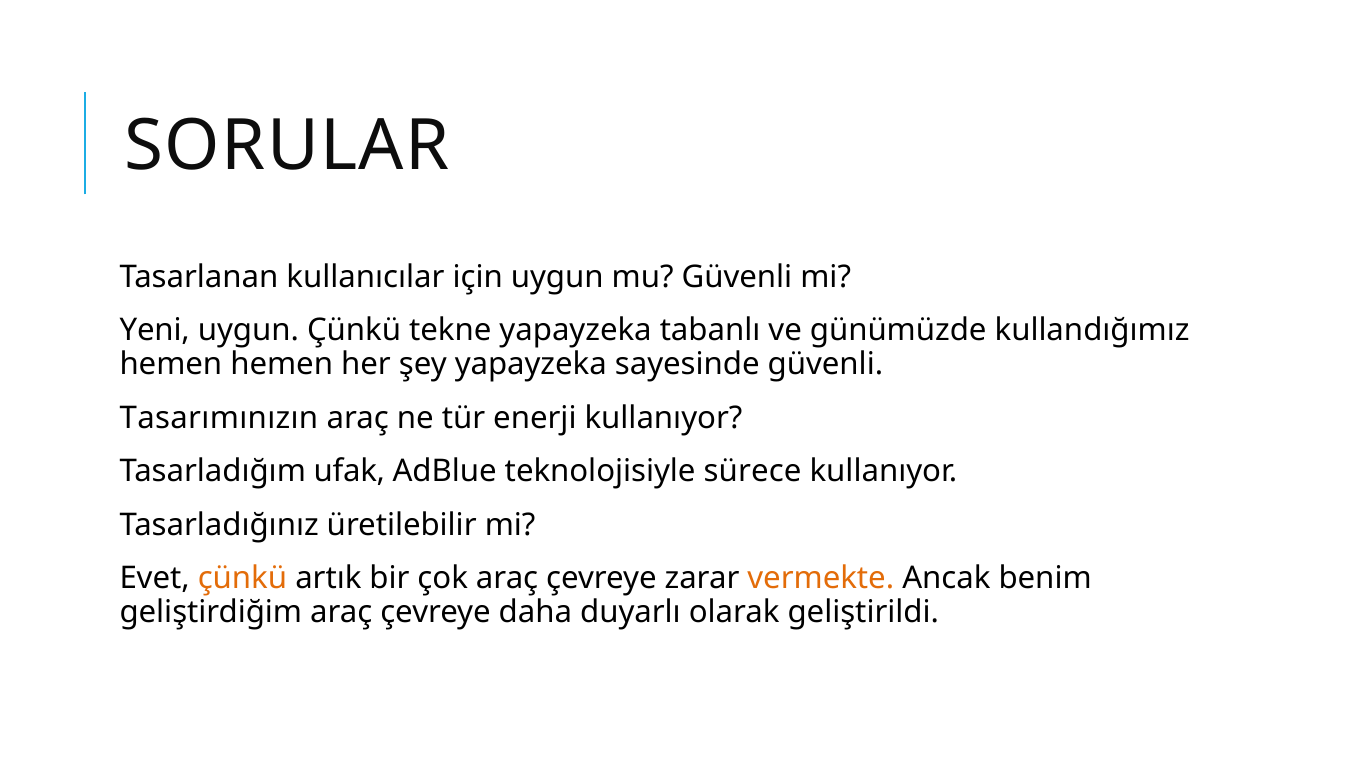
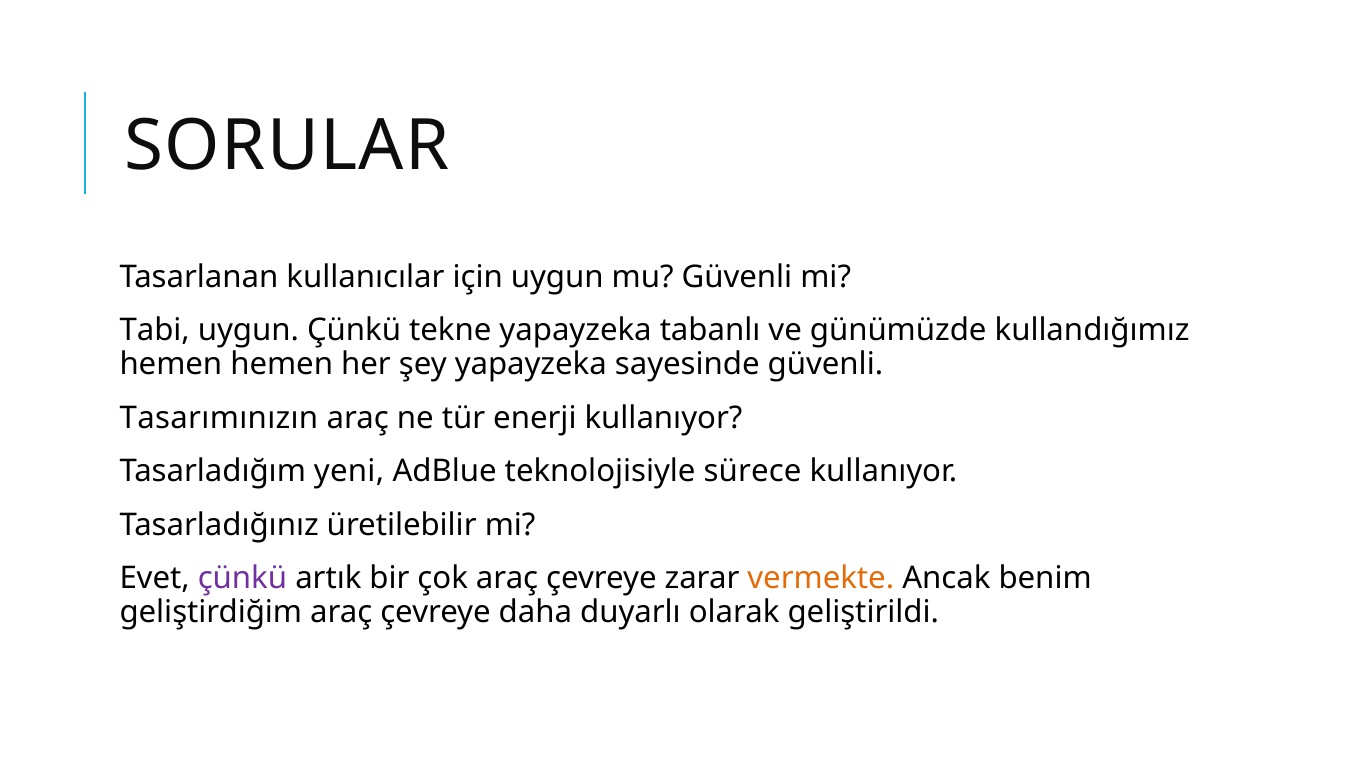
Yeni: Yeni -> Tabi
ufak: ufak -> yeni
çünkü at (242, 579) colour: orange -> purple
